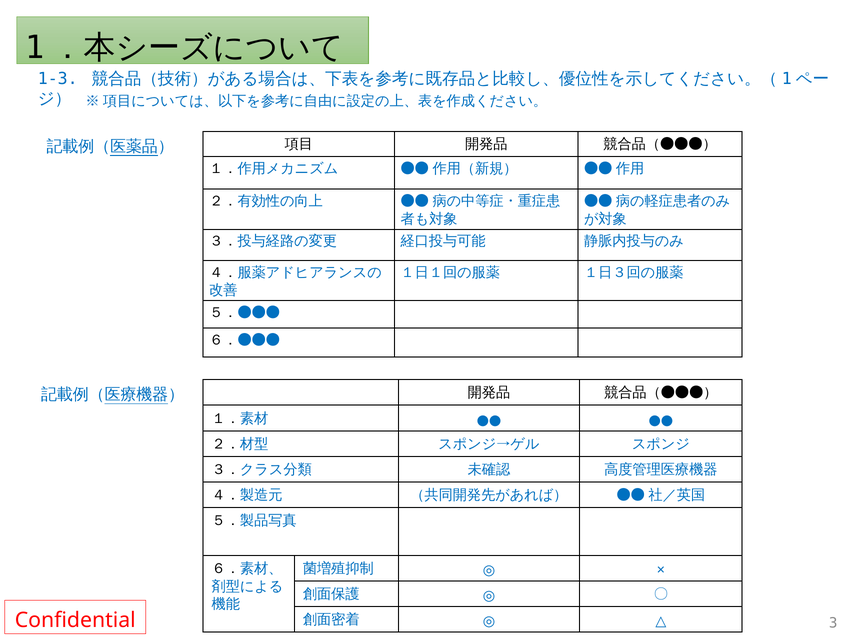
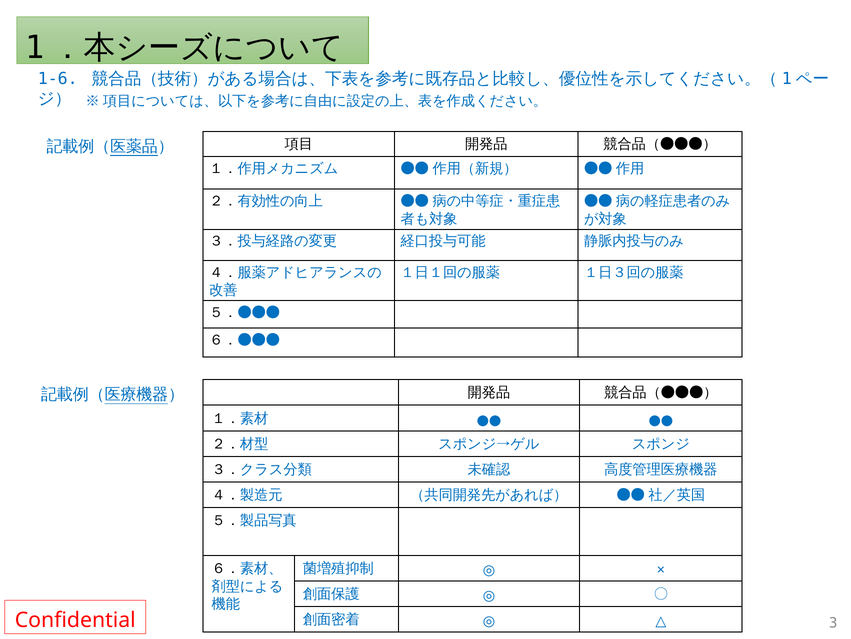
1-3: 1-3 -> 1-6
